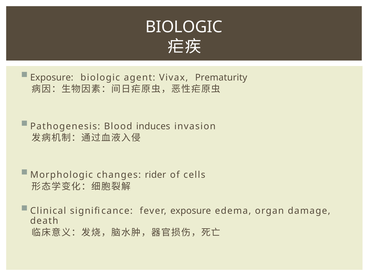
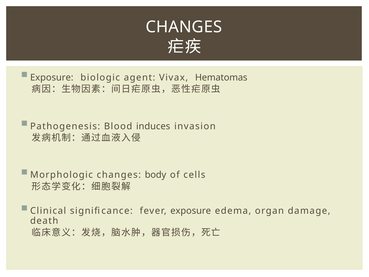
BIOLOGIC at (184, 27): BIOLOGIC -> CHANGES
Prematurity: Prematurity -> Hematomas
rider: rider -> body
